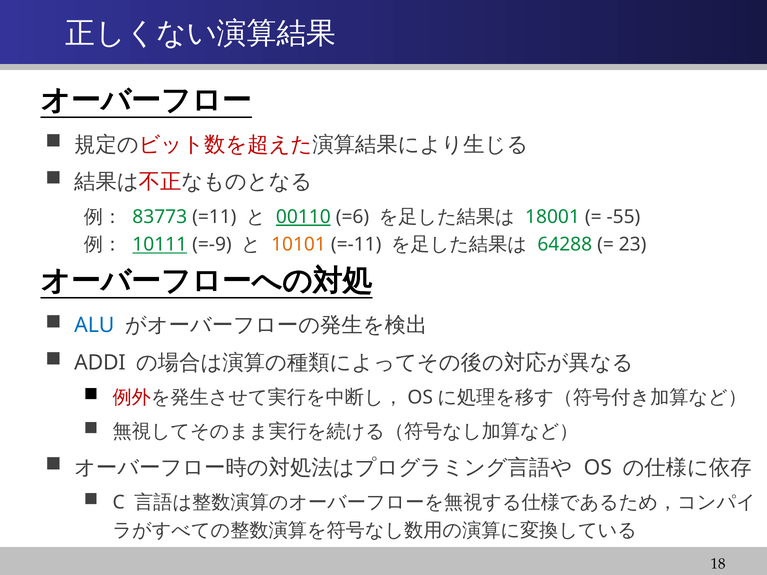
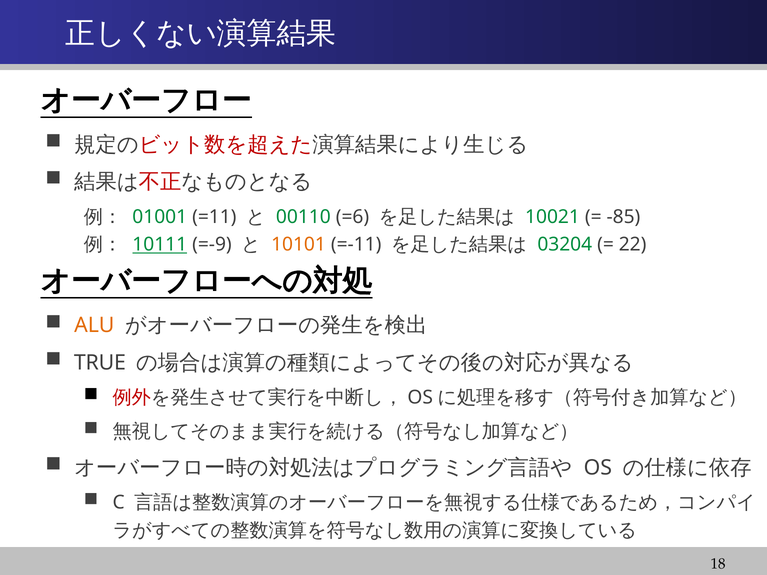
83773: 83773 -> 01001
00110 underline: present -> none
18001: 18001 -> 10021
-55: -55 -> -85
64288: 64288 -> 03204
23: 23 -> 22
ALU colour: blue -> orange
ADDI: ADDI -> TRUE
